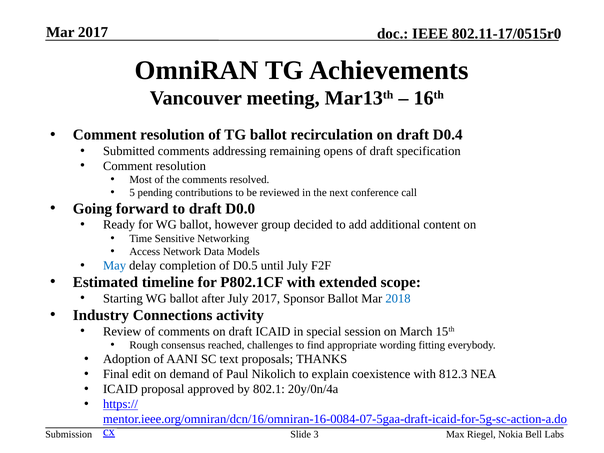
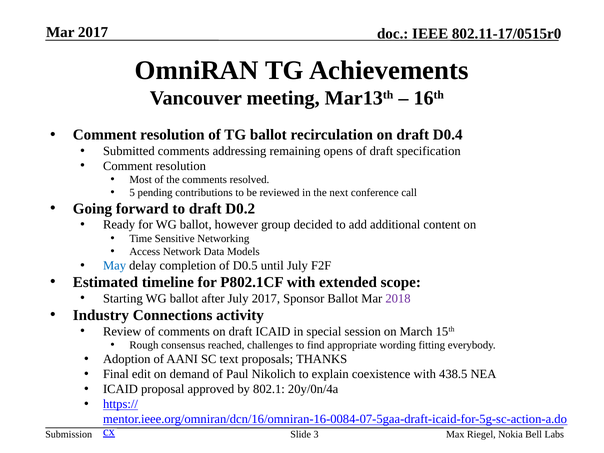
D0.0: D0.0 -> D0.2
2018 colour: blue -> purple
812.3: 812.3 -> 438.5
